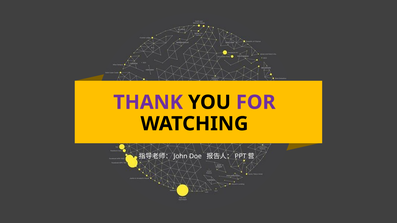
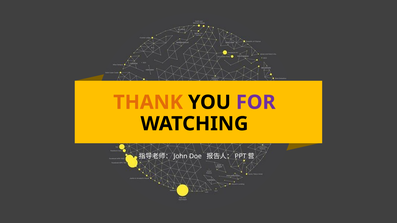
THANK colour: purple -> orange
